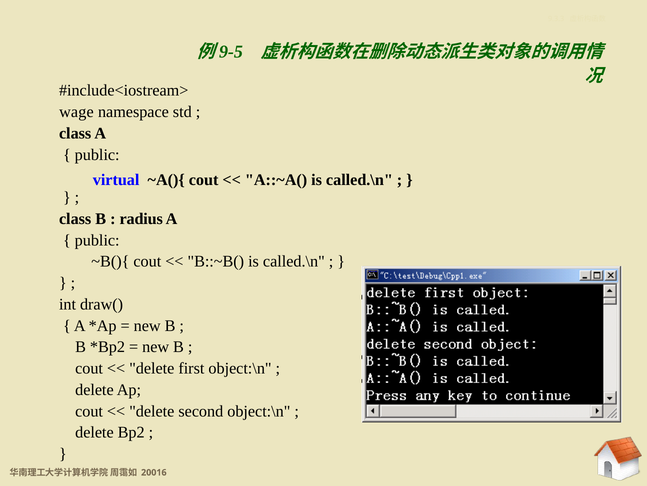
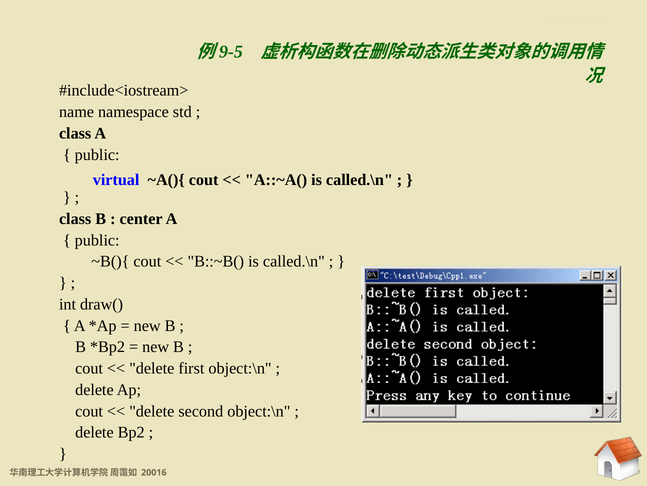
wage: wage -> name
radius: radius -> center
